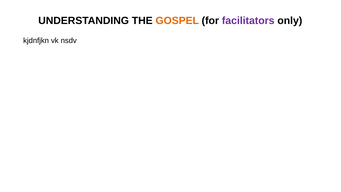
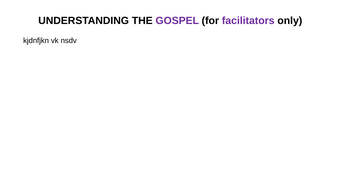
GOSPEL colour: orange -> purple
